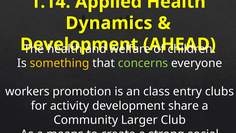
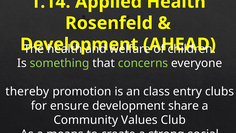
Dynamics: Dynamics -> Rosenfeld
something colour: yellow -> light green
workers: workers -> thereby
activity: activity -> ensure
Larger: Larger -> Values
